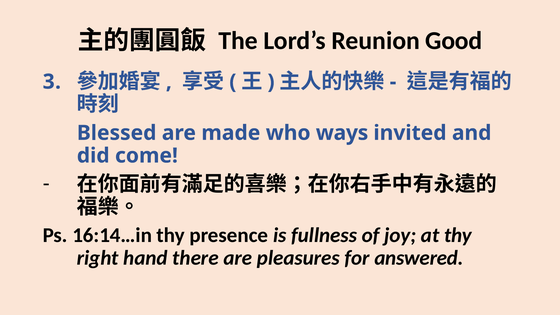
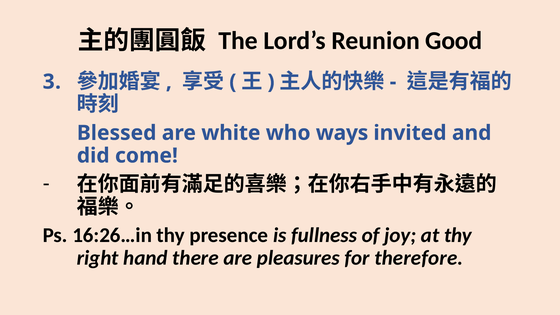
made: made -> white
16:14…in: 16:14…in -> 16:26…in
answered: answered -> therefore
